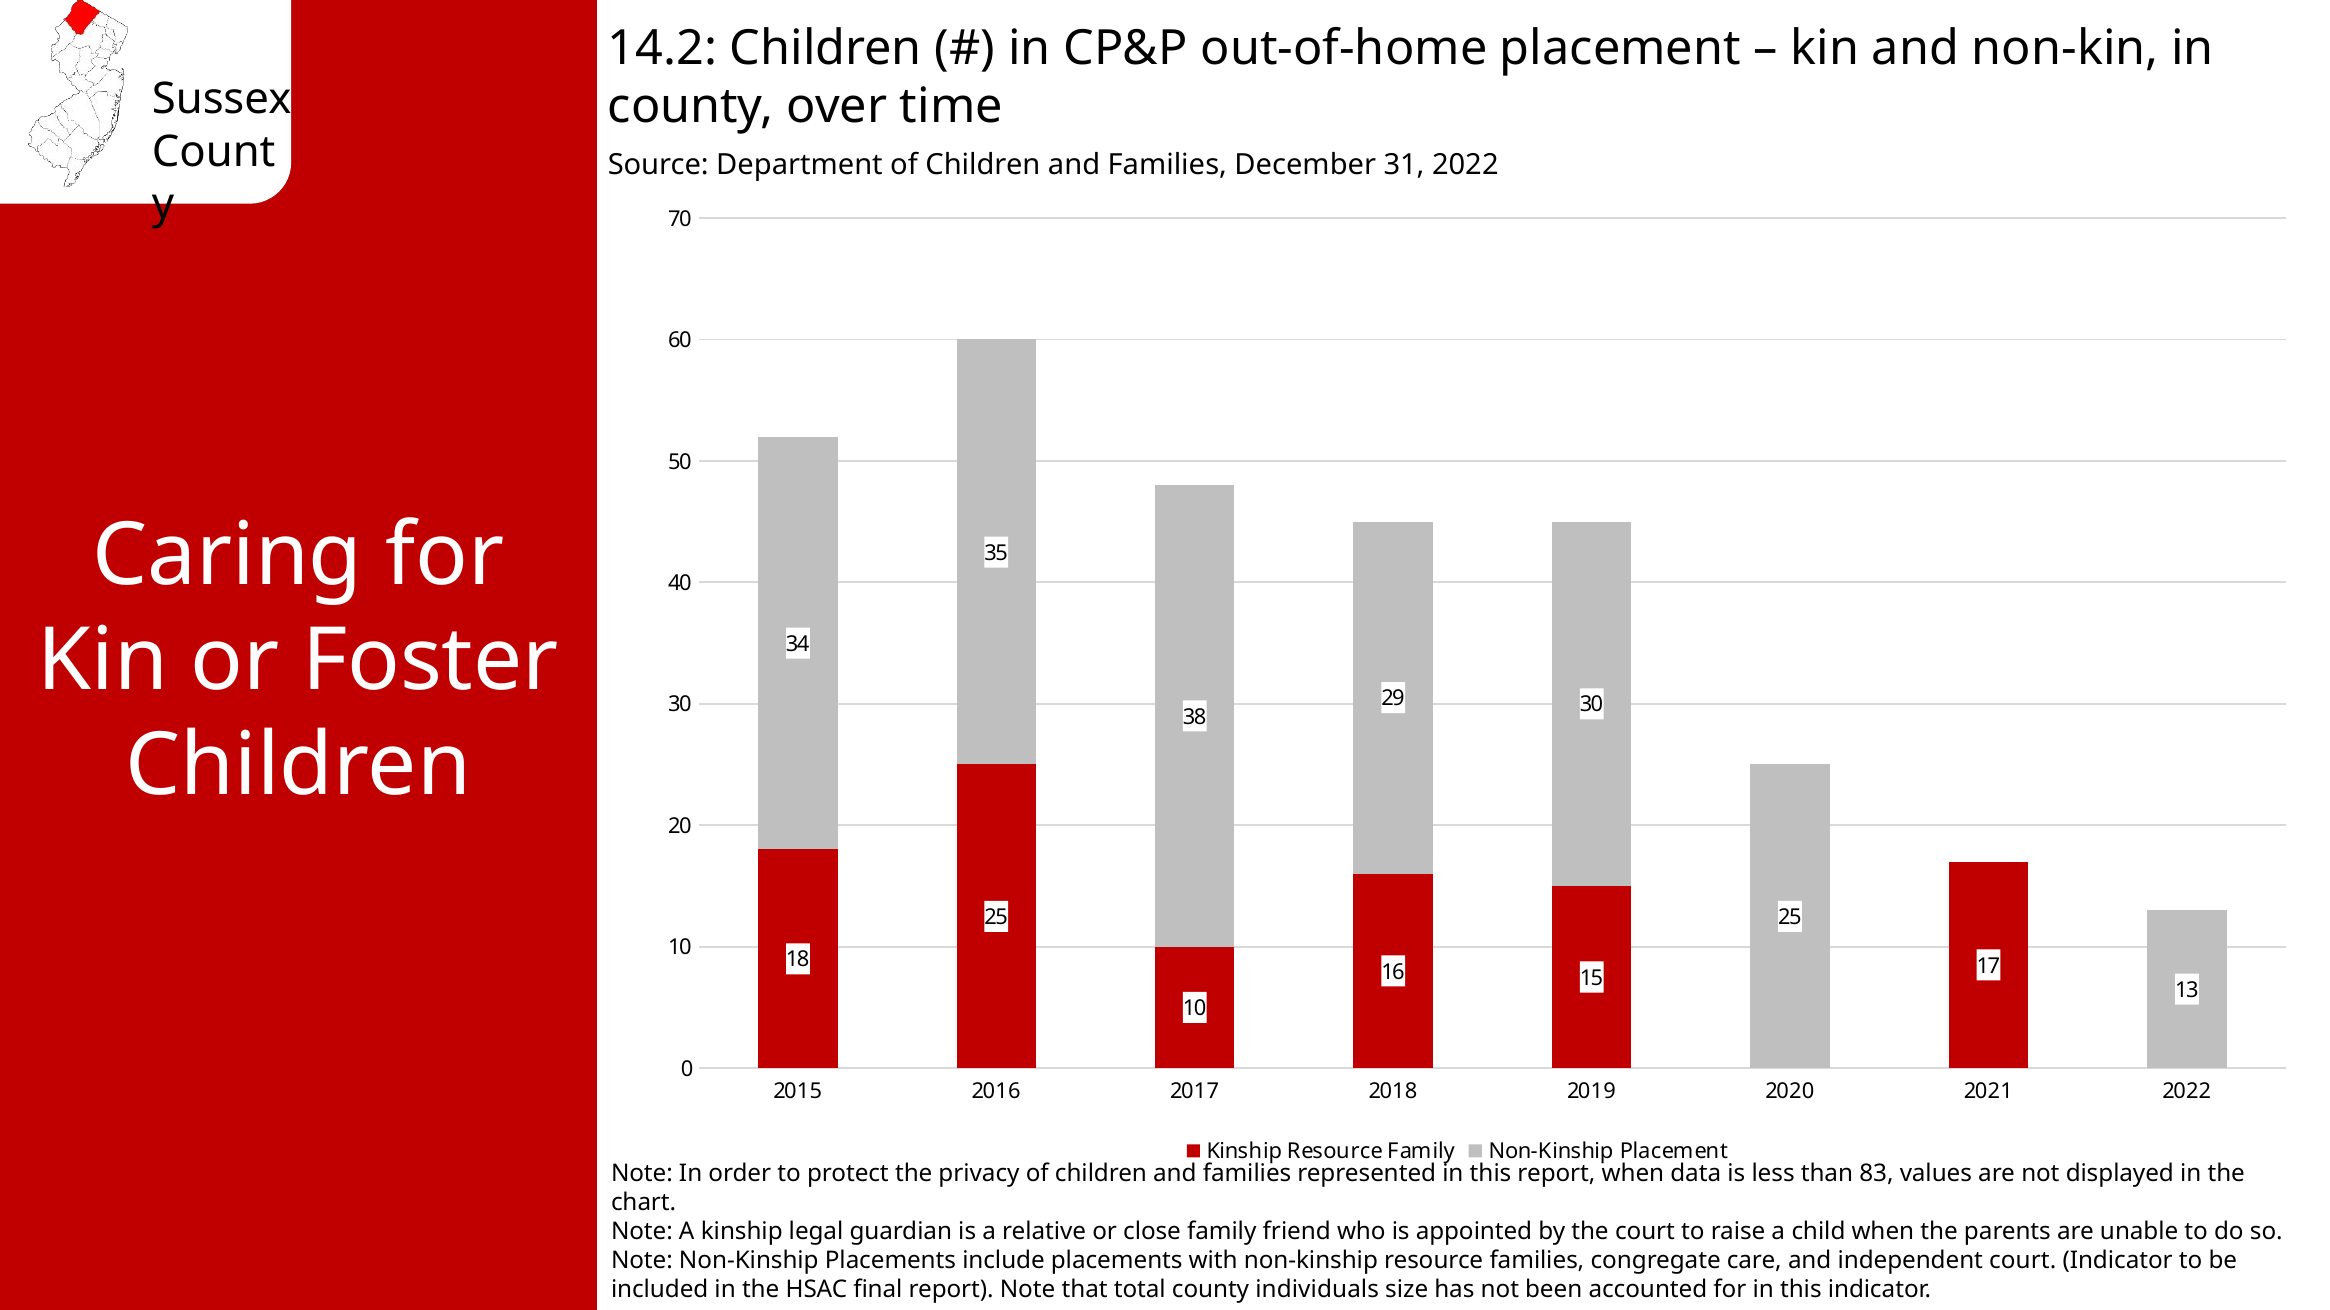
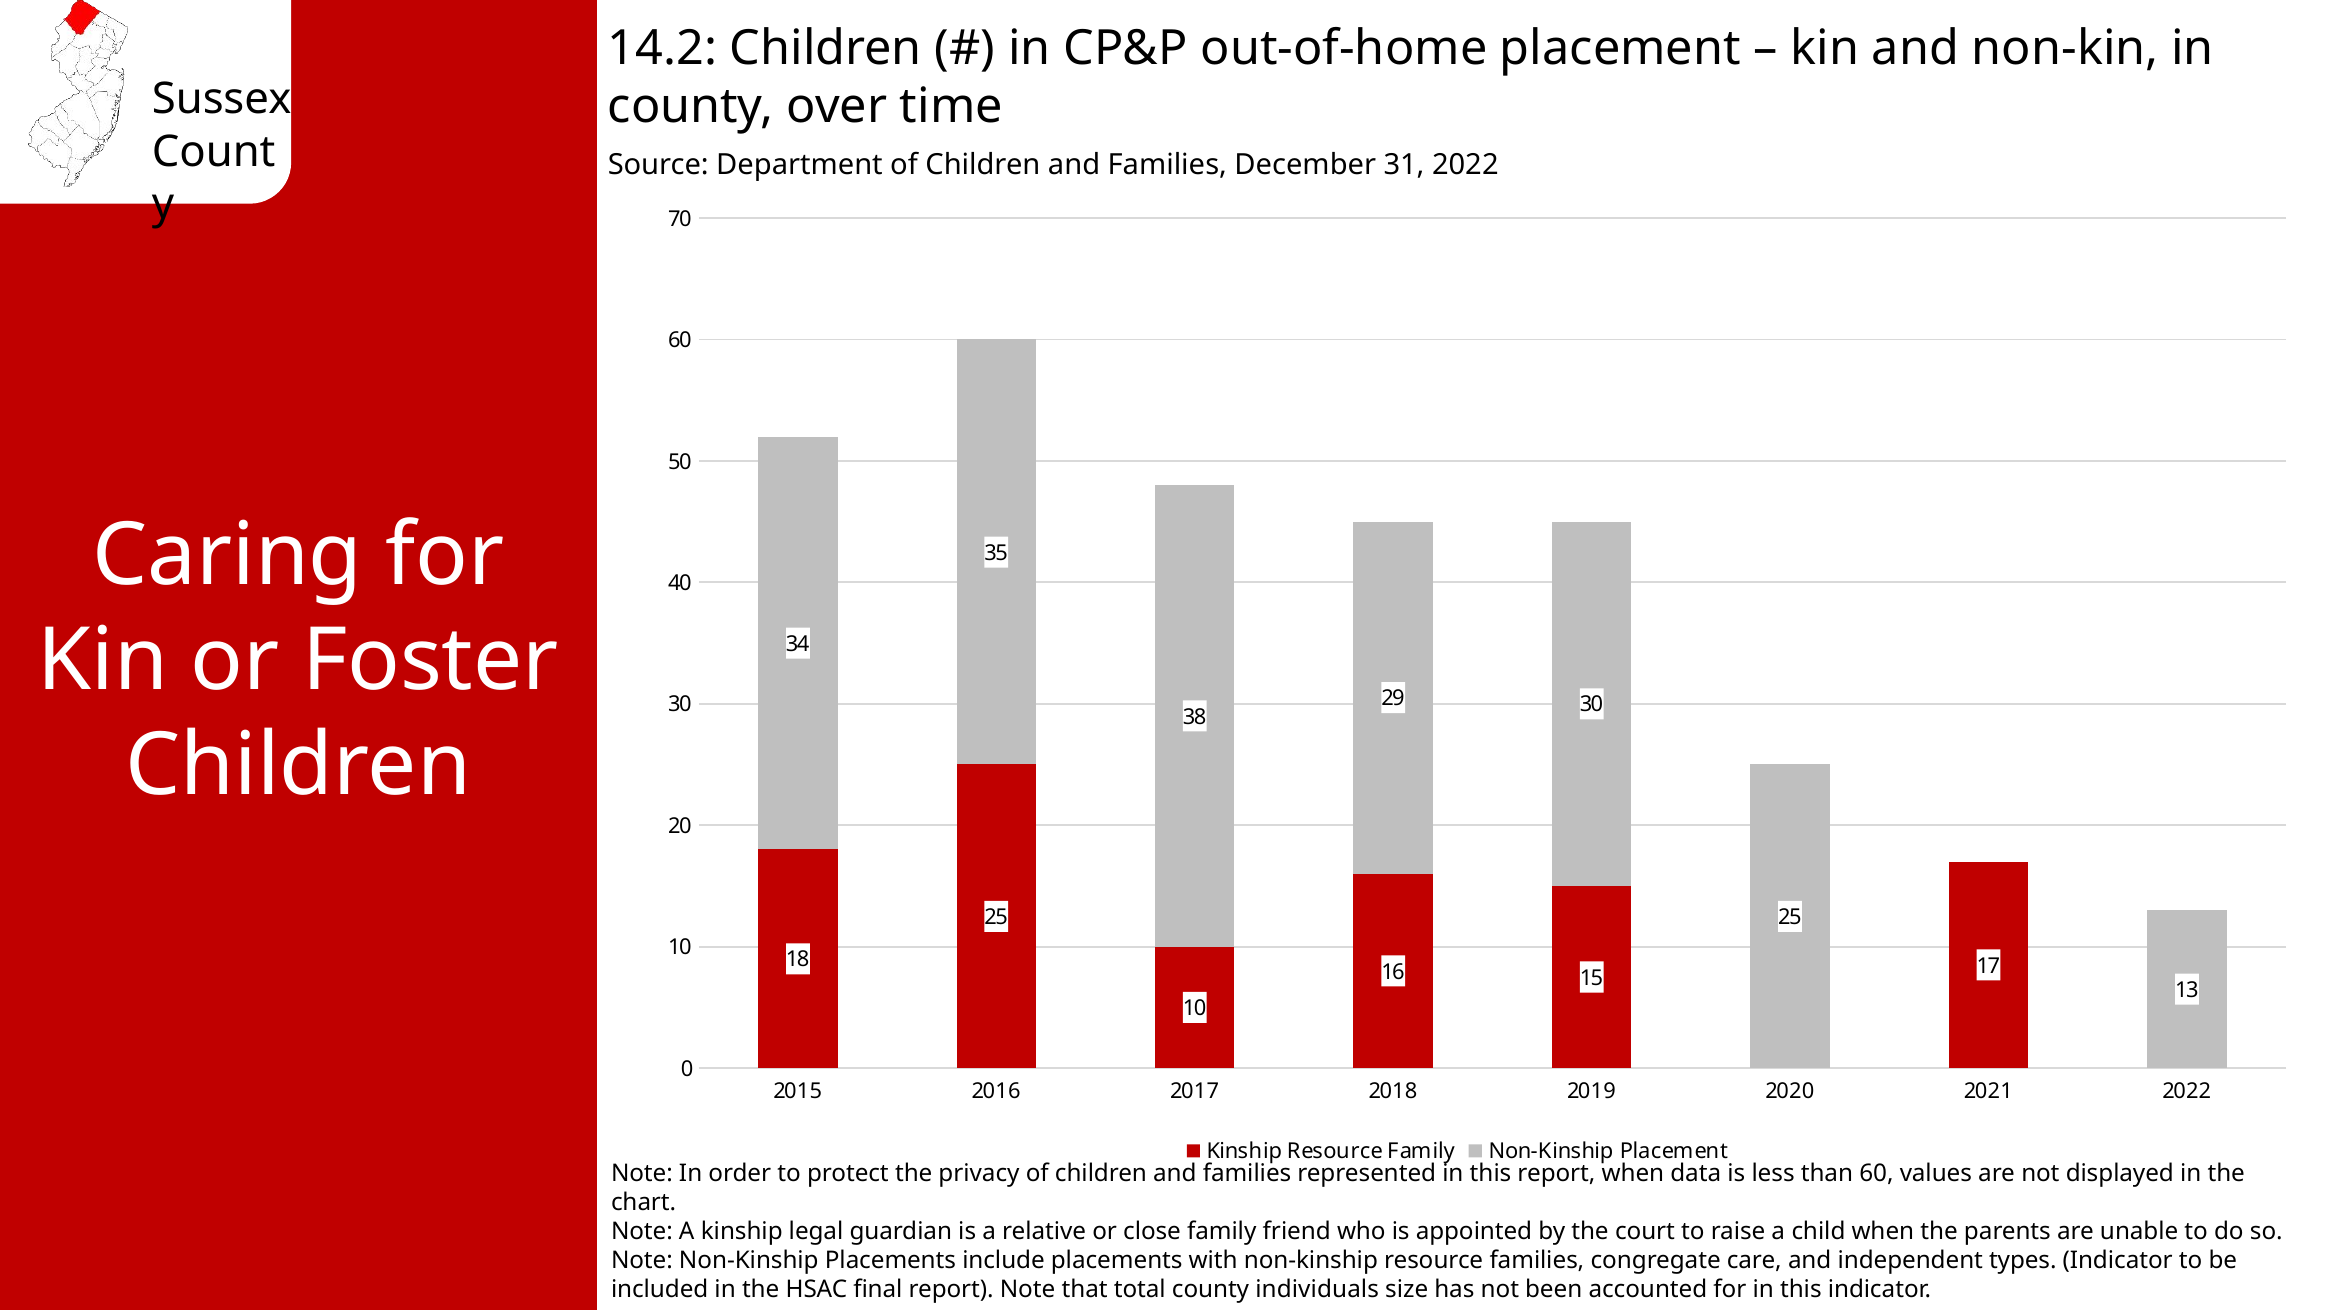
than 83: 83 -> 60
independent court: court -> types
